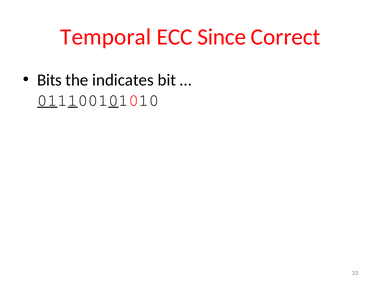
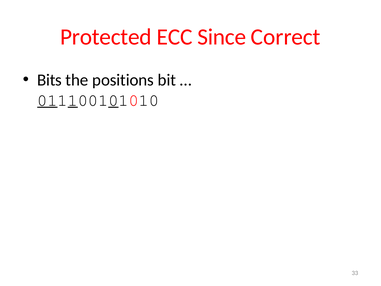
Temporal: Temporal -> Protected
indicates: indicates -> positions
